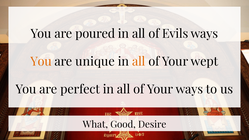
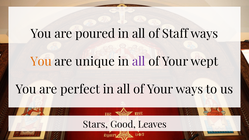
Evils: Evils -> Staff
all at (139, 62) colour: orange -> purple
What: What -> Stars
Desire: Desire -> Leaves
